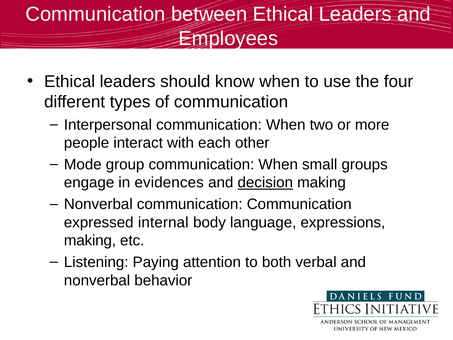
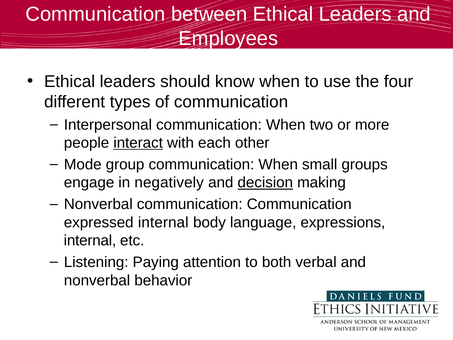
interact underline: none -> present
evidences: evidences -> negatively
making at (90, 240): making -> internal
